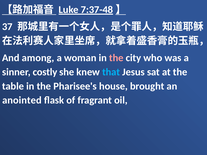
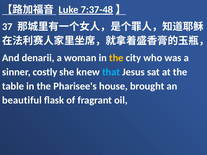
among: among -> denarii
the at (116, 58) colour: pink -> yellow
anointed: anointed -> beautiful
